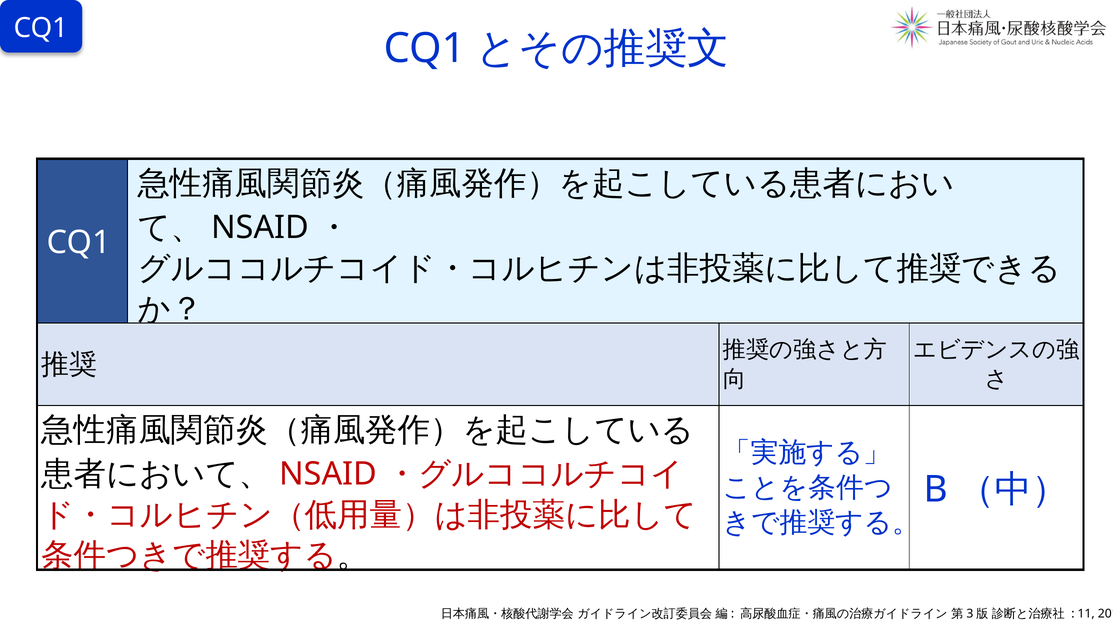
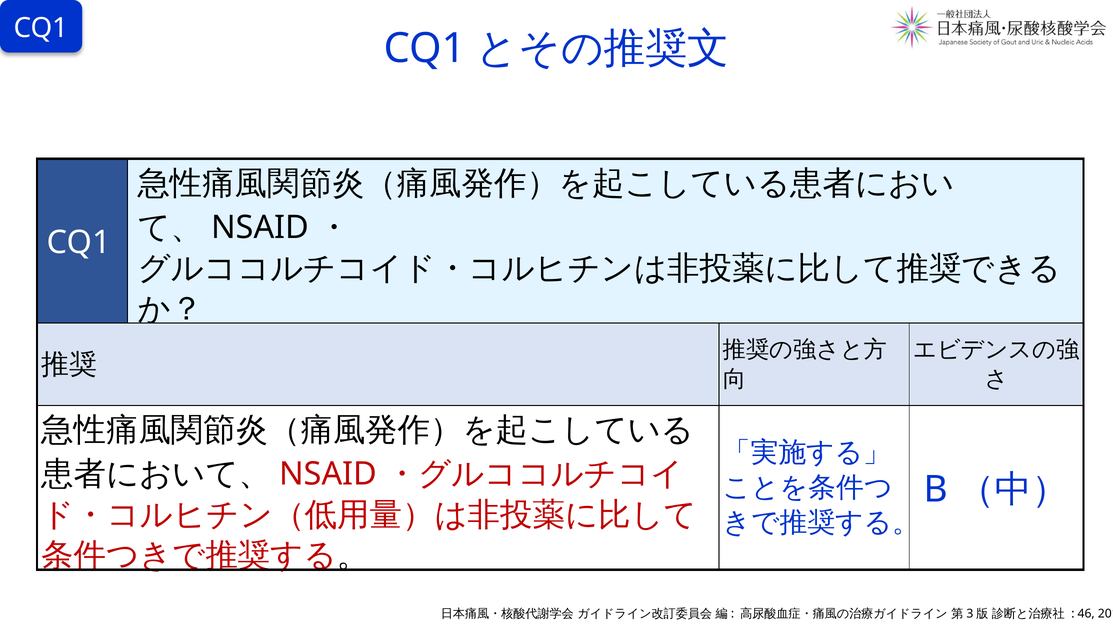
11: 11 -> 46
